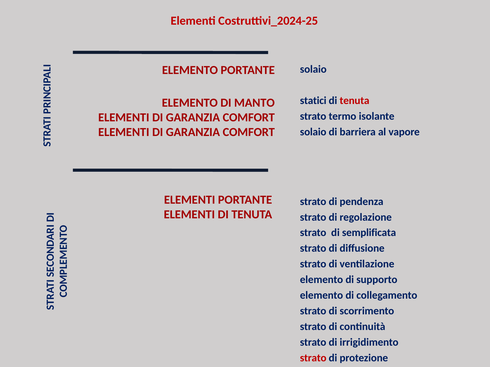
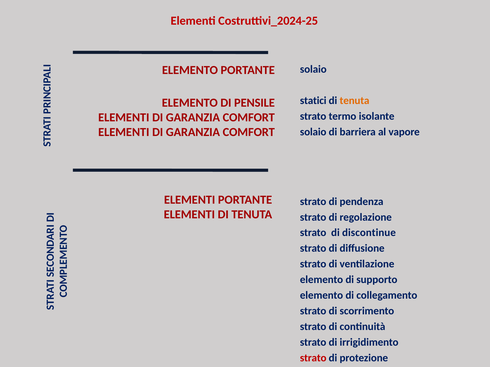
tenuta at (355, 101) colour: red -> orange
MANTO: MANTO -> PENSILE
semplificata: semplificata -> discontinue
